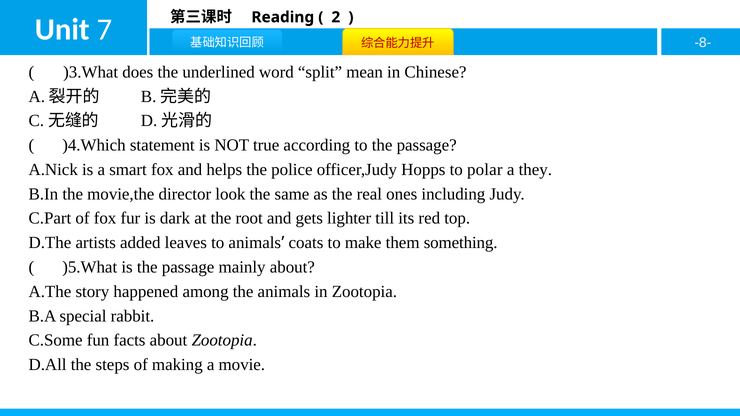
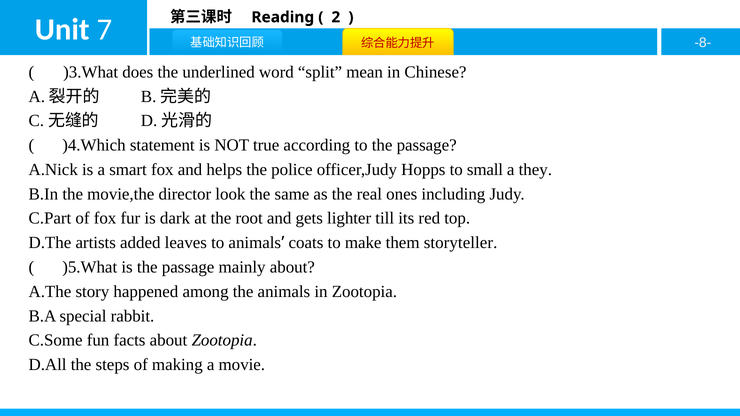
polar: polar -> small
something: something -> storyteller
